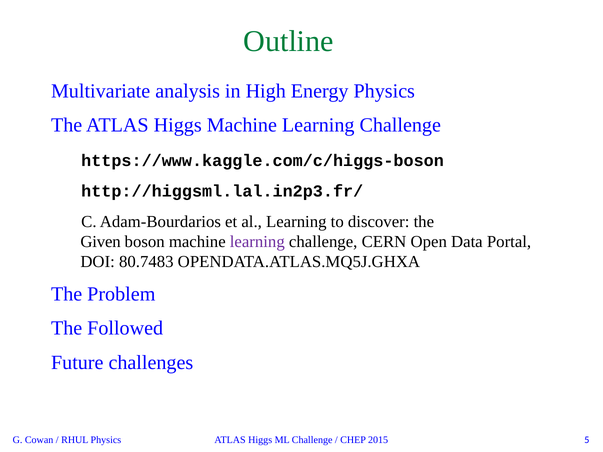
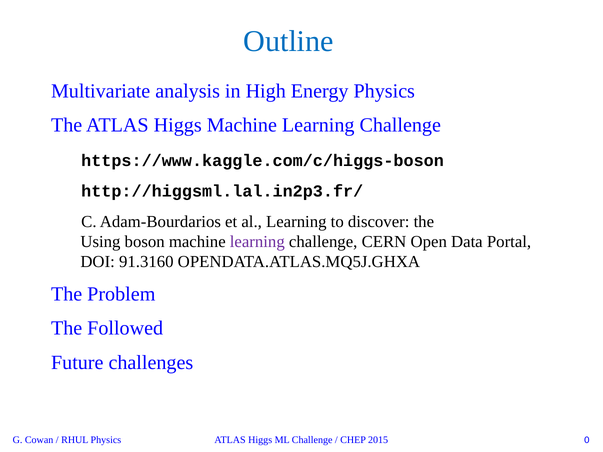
Outline colour: green -> blue
Given: Given -> Using
80.7483: 80.7483 -> 91.3160
5: 5 -> 0
